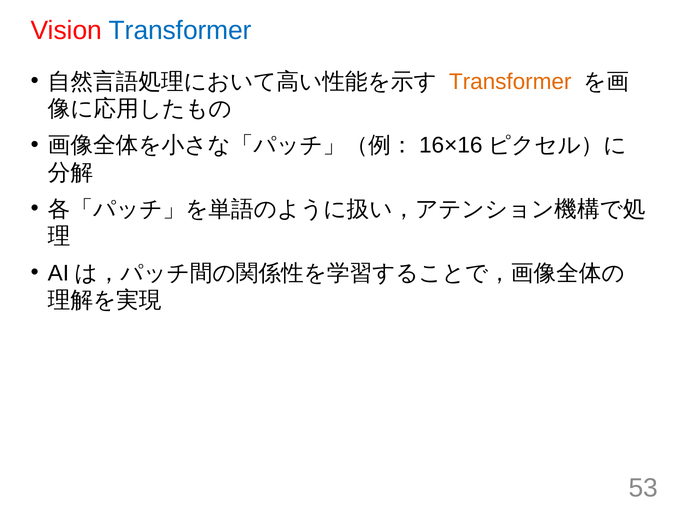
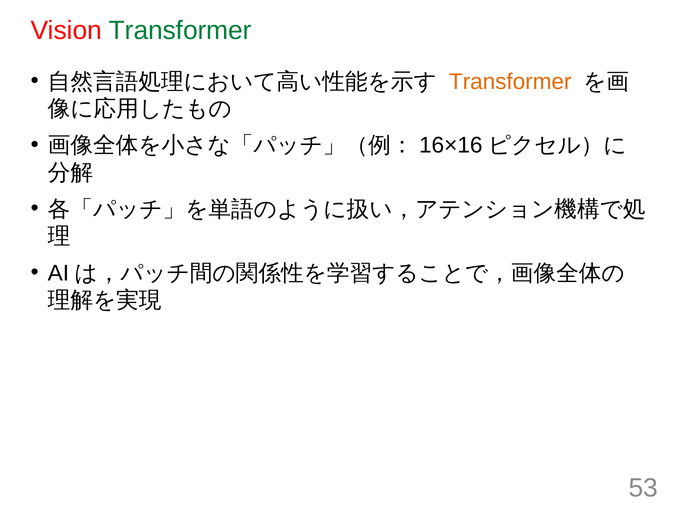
Transformer at (180, 31) colour: blue -> green
